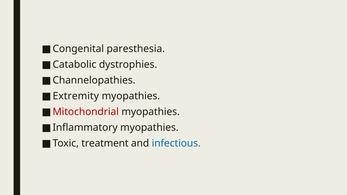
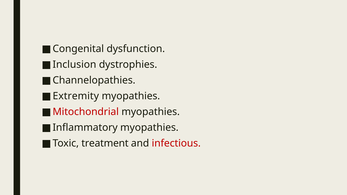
paresthesia: paresthesia -> dysfunction
Catabolic: Catabolic -> Inclusion
infectious colour: blue -> red
